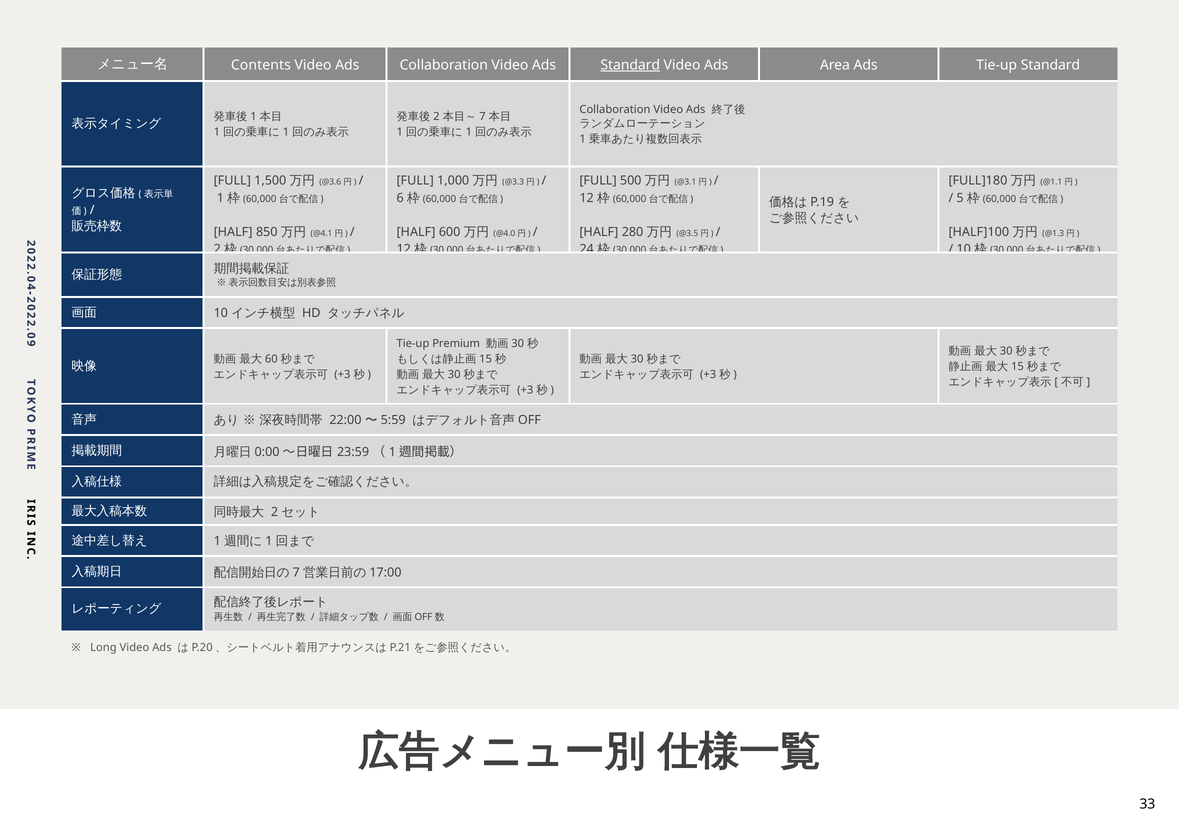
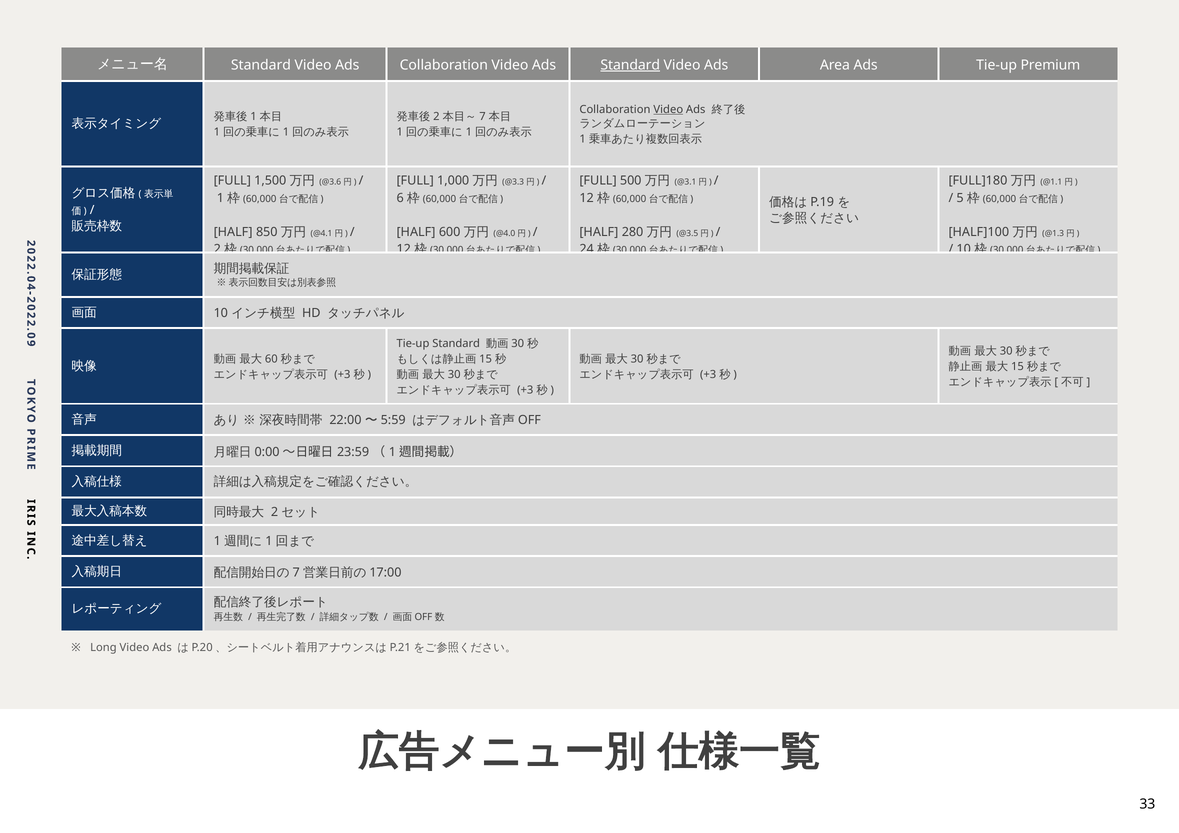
Contents at (261, 65): Contents -> Standard
Tie-up Standard: Standard -> Premium
Video at (668, 110) underline: none -> present
Tie-up Premium: Premium -> Standard
